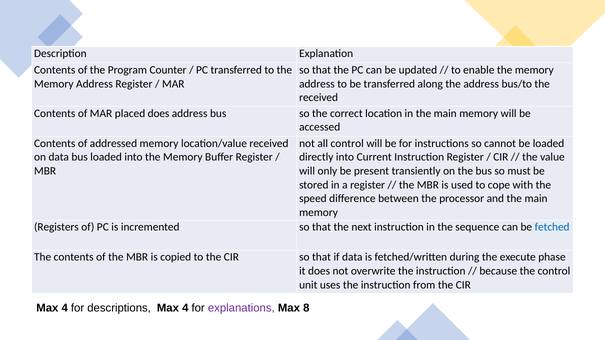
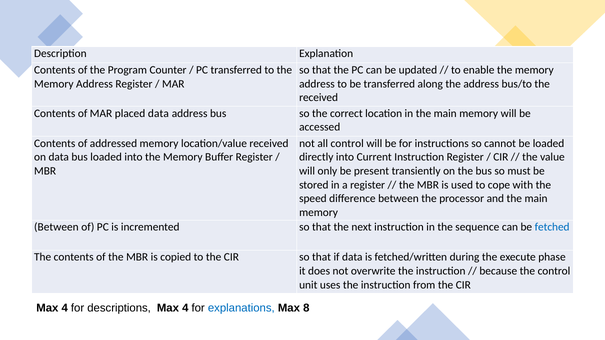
placed does: does -> data
Registers at (56, 227): Registers -> Between
explanations colour: purple -> blue
